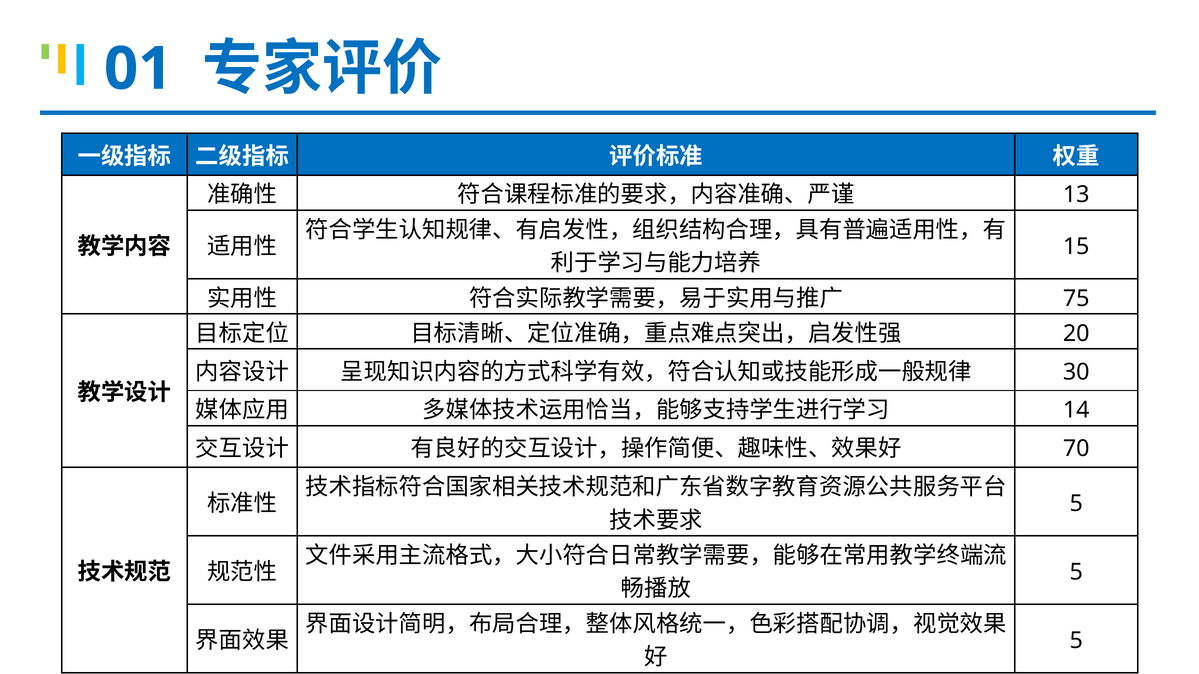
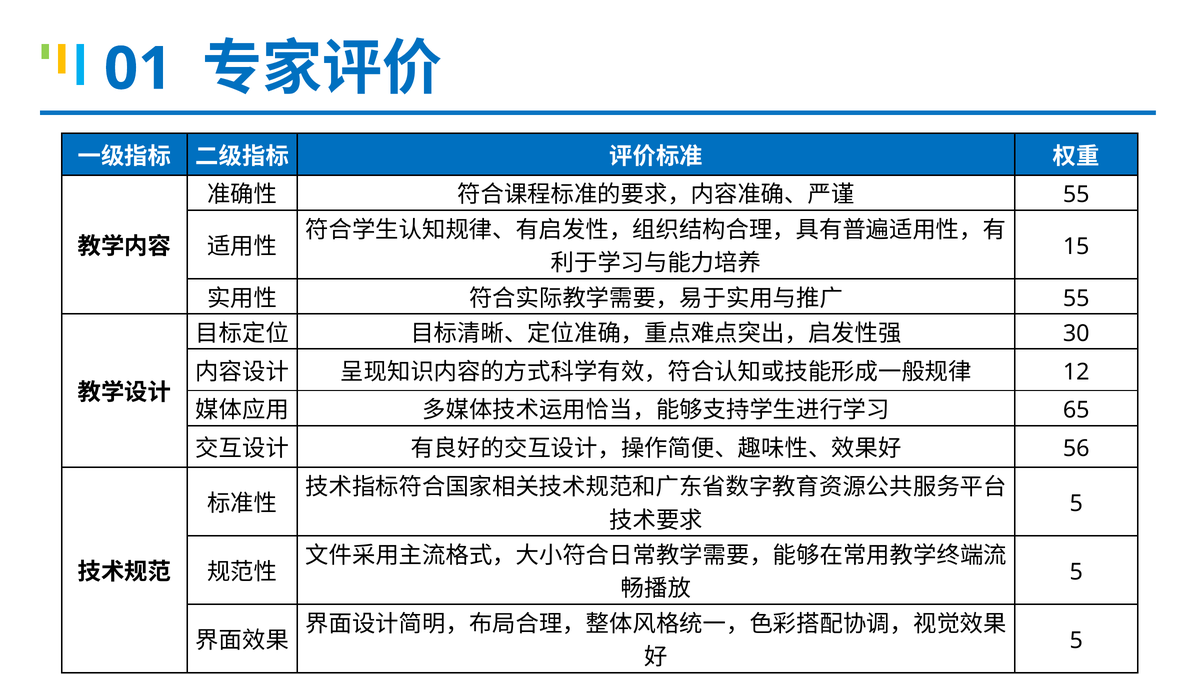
13 at (1076, 195): 13 -> 55
75 at (1076, 299): 75 -> 55
20: 20 -> 30
30: 30 -> 12
14: 14 -> 65
70: 70 -> 56
